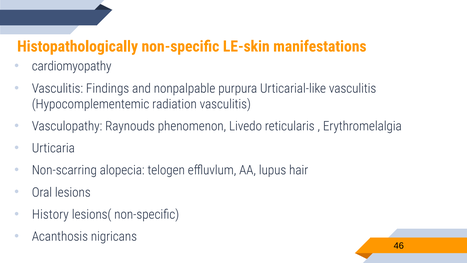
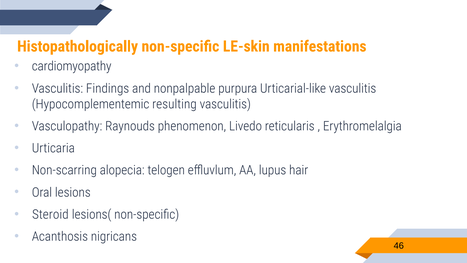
radiation: radiation -> resulting
History: History -> Steroid
